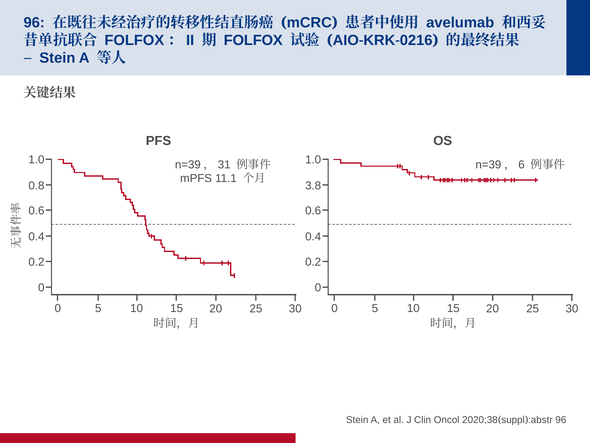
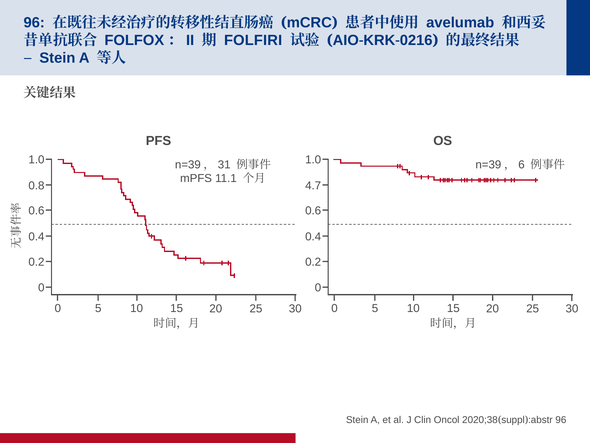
FOLFOX: FOLFOX -> FOLFIRI
3.8: 3.8 -> 4.7
